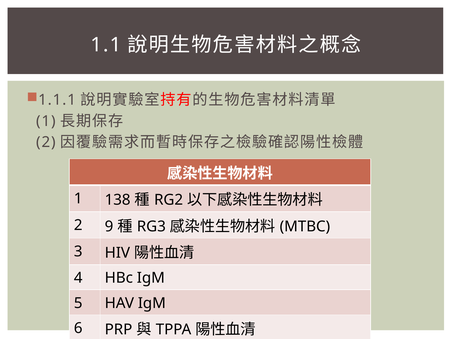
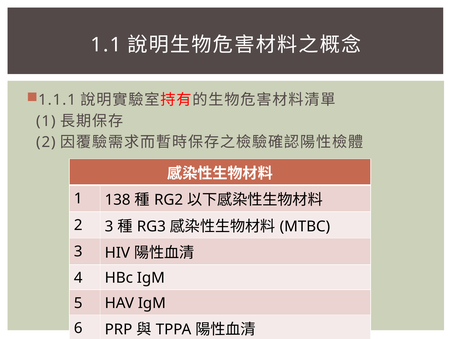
2 9: 9 -> 3
